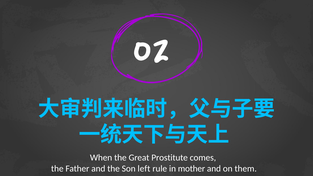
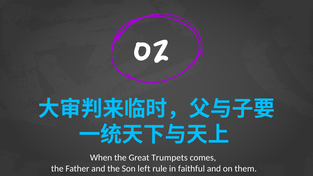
Prostitute: Prostitute -> Trumpets
mother: mother -> faithful
